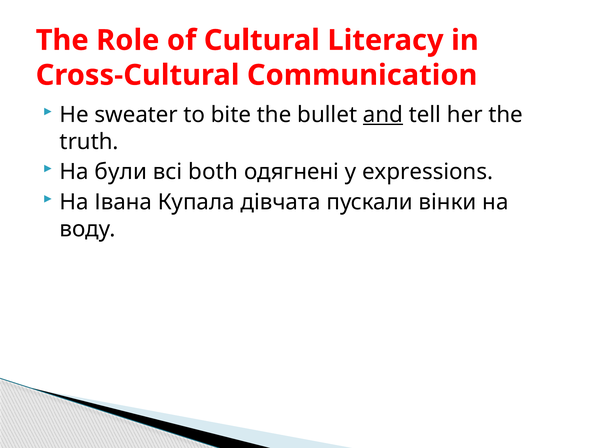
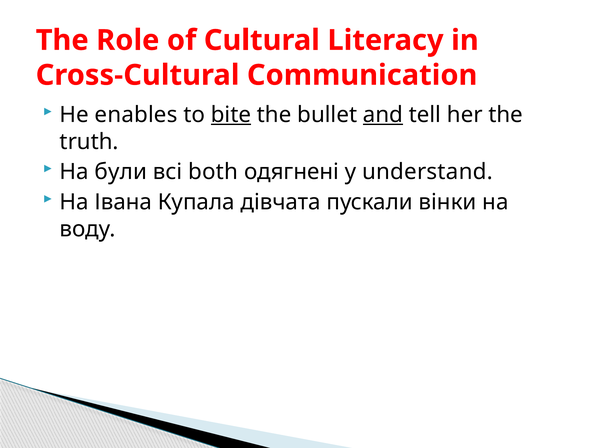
sweater: sweater -> enables
bite underline: none -> present
expressions: expressions -> understand
